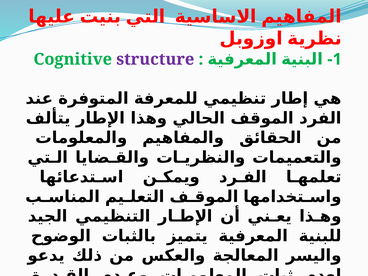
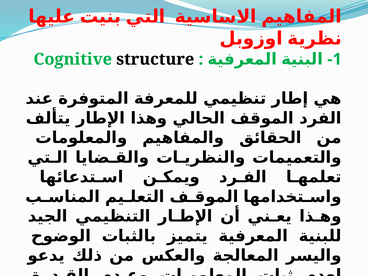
structure colour: purple -> black
